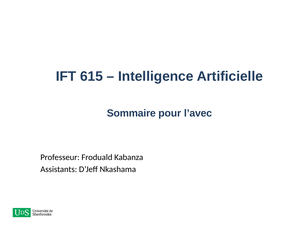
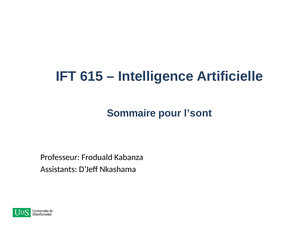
l’avec: l’avec -> l’sont
